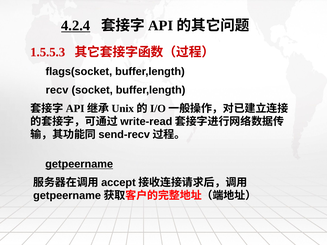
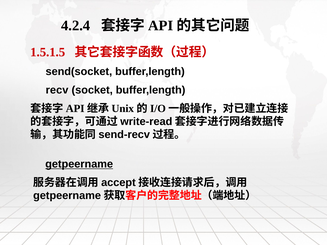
4.2.4 underline: present -> none
1.5.5.3: 1.5.5.3 -> 1.5.1.5
flags(socket: flags(socket -> send(socket
